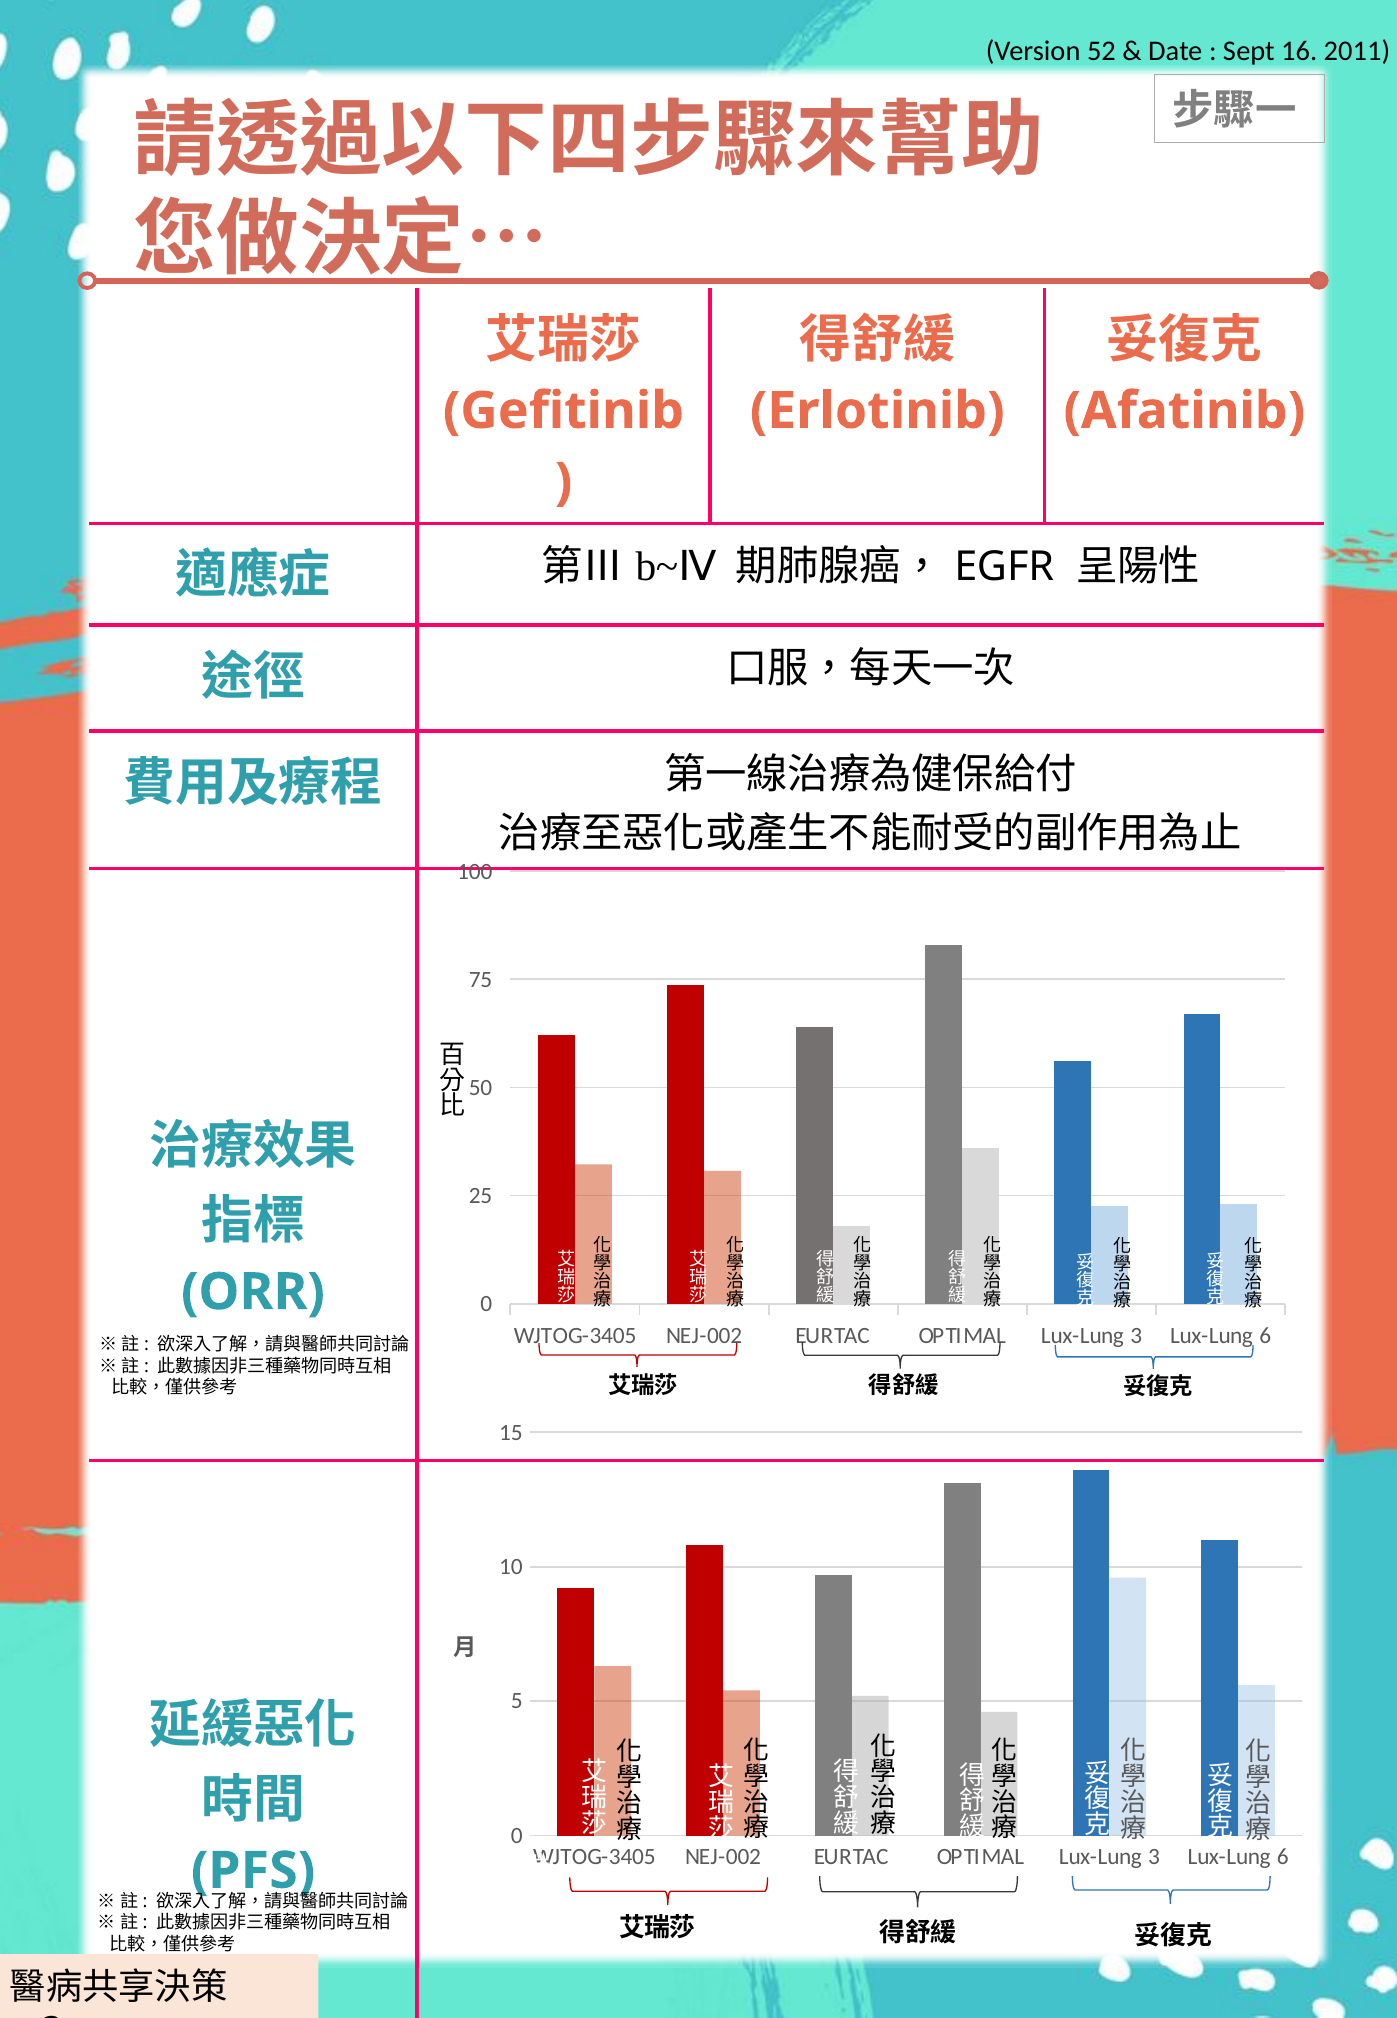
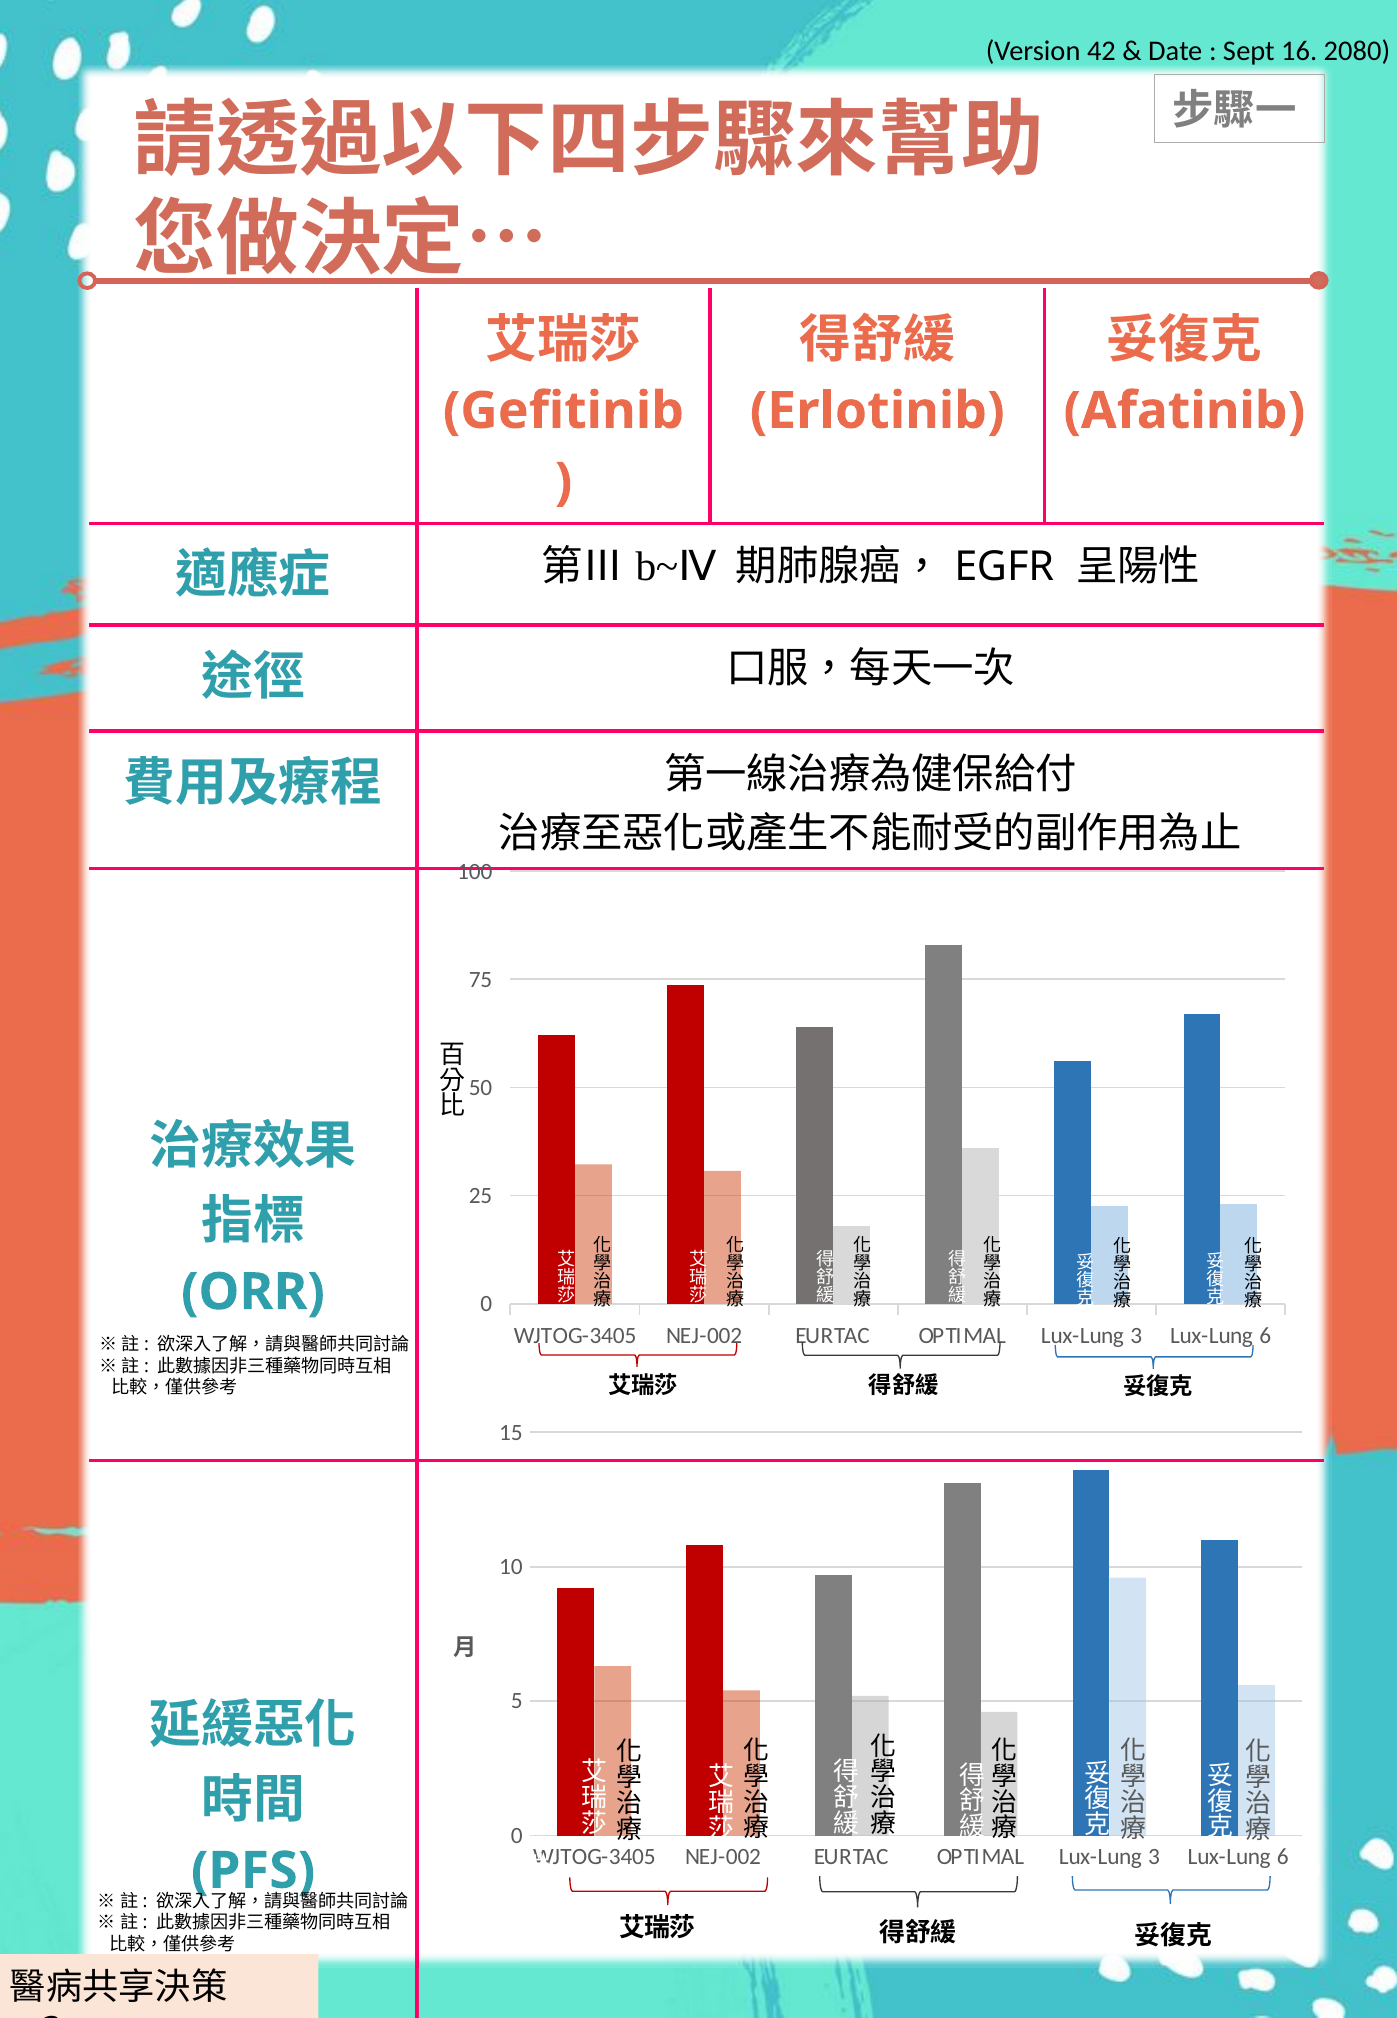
52: 52 -> 42
2011: 2011 -> 2080
